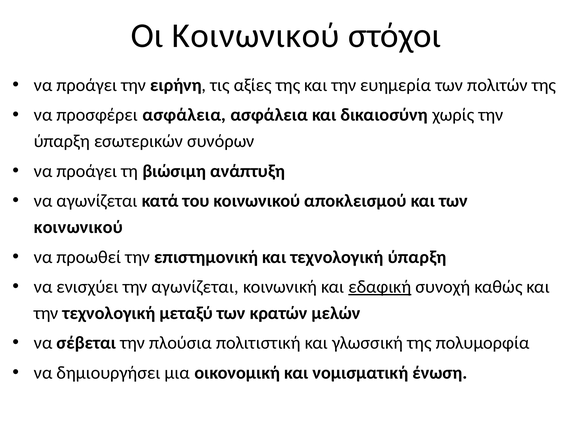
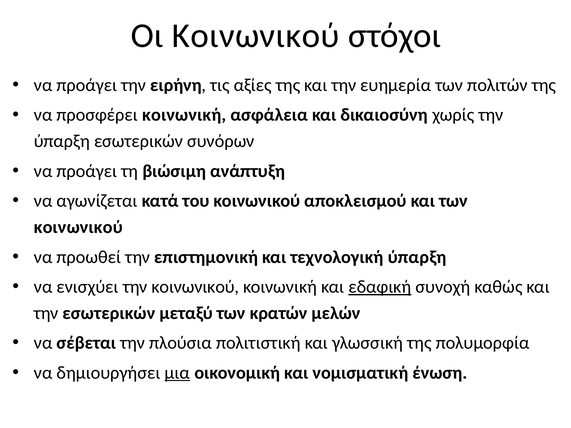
προσφέρει ασφάλεια: ασφάλεια -> κοινωνική
την αγωνίζεται: αγωνίζεται -> κοινωνικού
την τεχνολογική: τεχνολογική -> εσωτερικών
μια underline: none -> present
